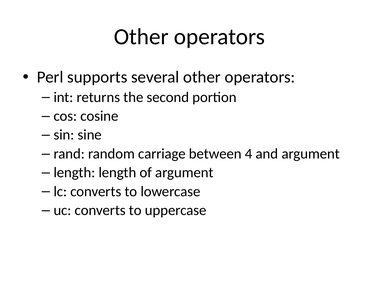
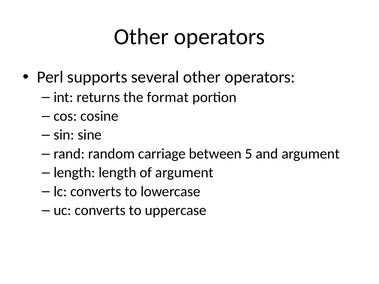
second: second -> format
4: 4 -> 5
